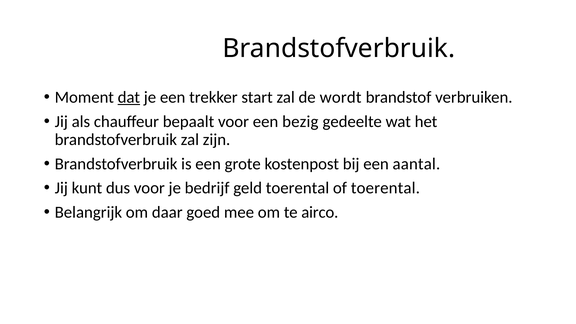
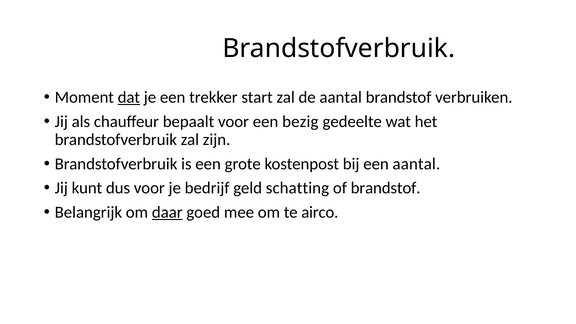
de wordt: wordt -> aantal
geld toerental: toerental -> schatting
of toerental: toerental -> brandstof
daar underline: none -> present
